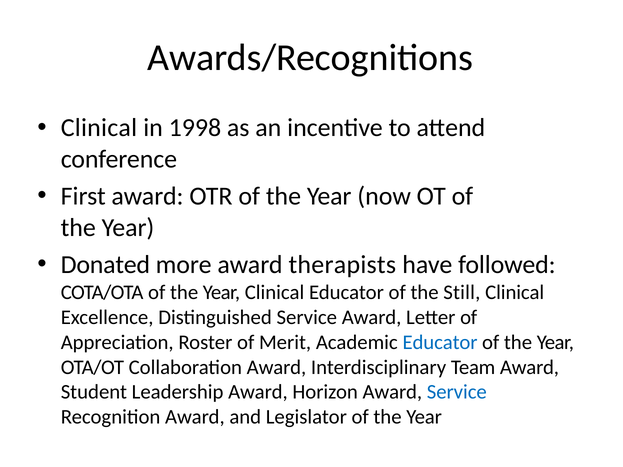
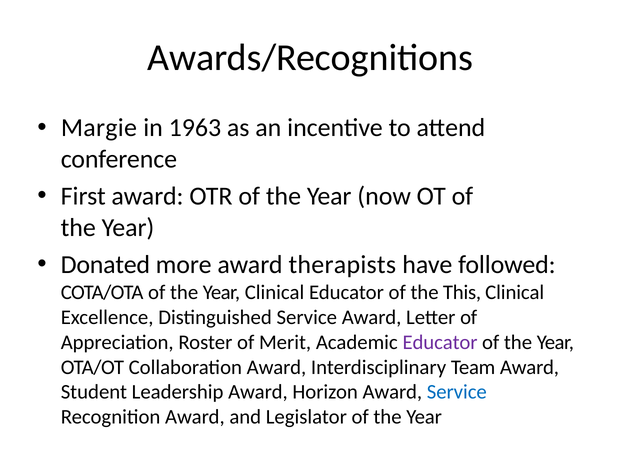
Clinical at (99, 128): Clinical -> Margie
1998: 1998 -> 1963
Still: Still -> This
Educator at (440, 342) colour: blue -> purple
